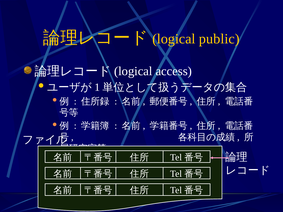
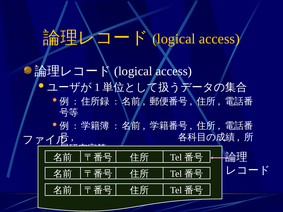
public at (219, 39): public -> access
